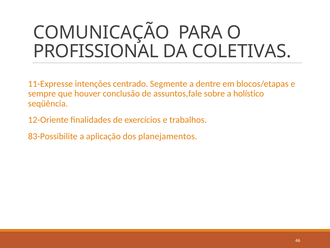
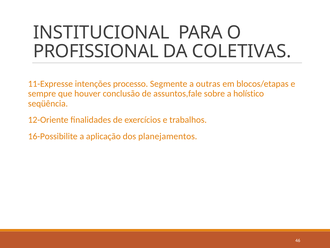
COMUNICAÇÃO: COMUNICAÇÃO -> INSTITUCIONAL
centrado: centrado -> processo
dentre: dentre -> outras
83-Possibilite: 83-Possibilite -> 16-Possibilite
